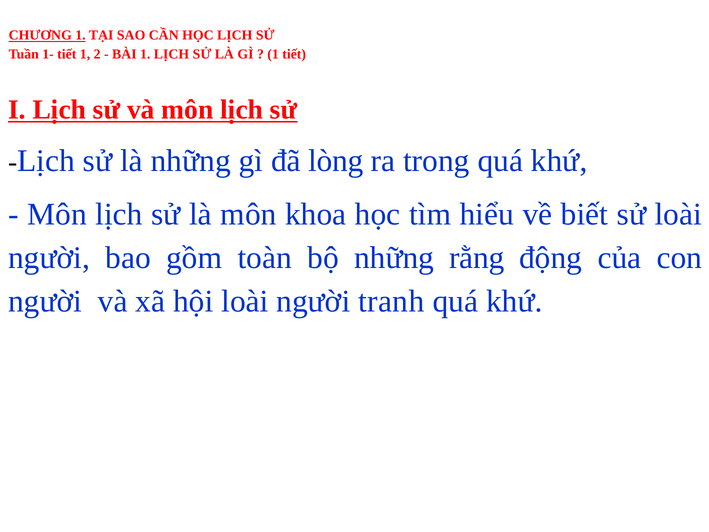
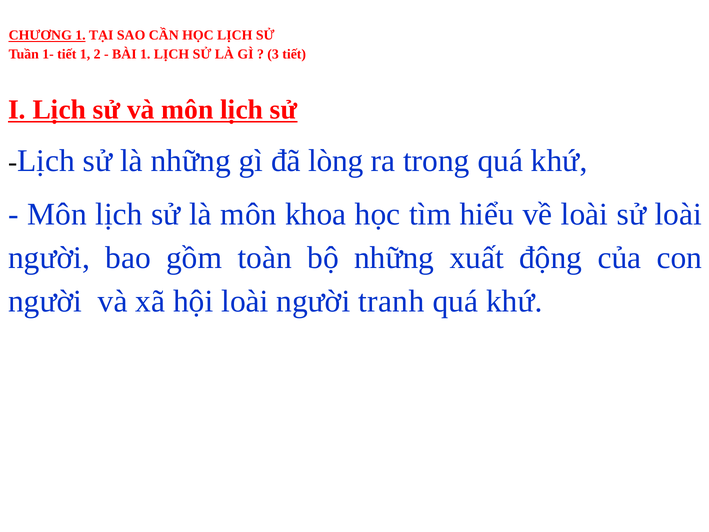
1 at (273, 54): 1 -> 3
về biết: biết -> loài
rằng: rằng -> xuất
